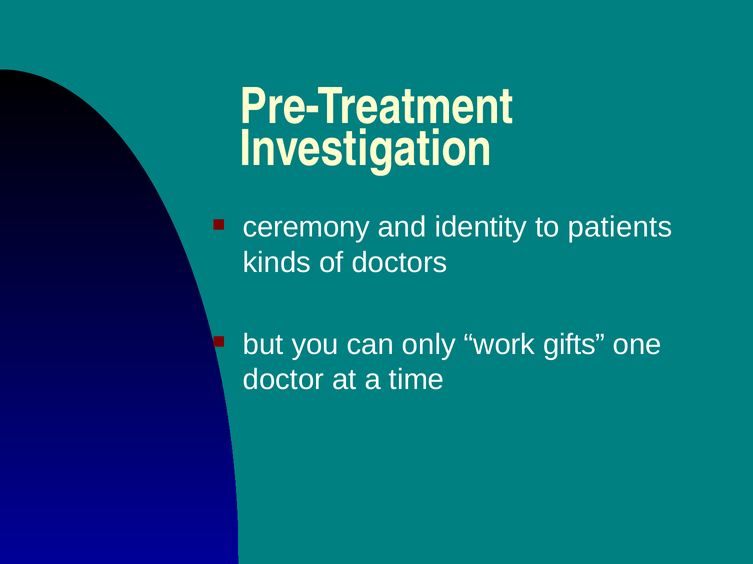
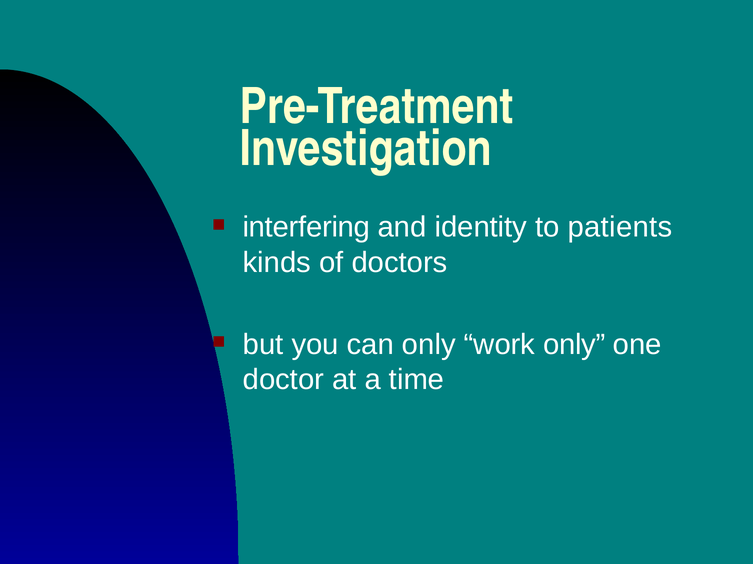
ceremony: ceremony -> interfering
work gifts: gifts -> only
